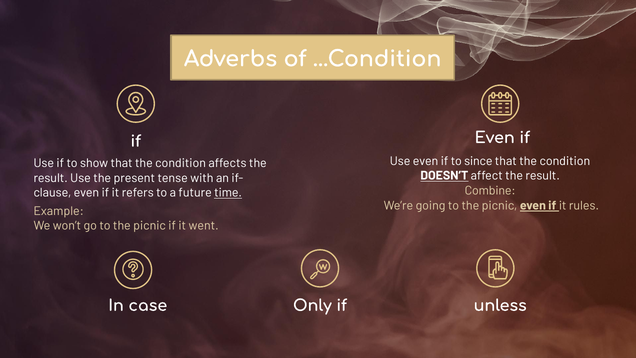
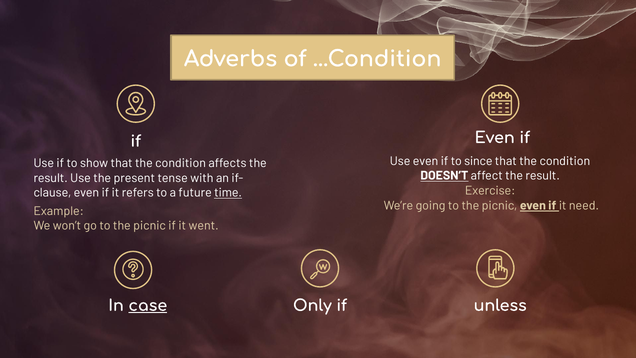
Combine: Combine -> Exercise
rules: rules -> need
case underline: none -> present
